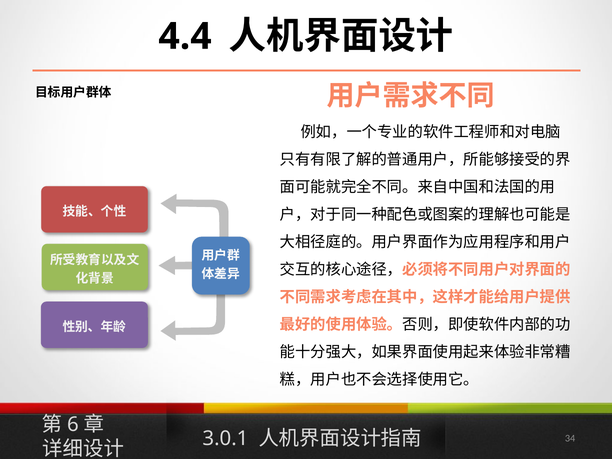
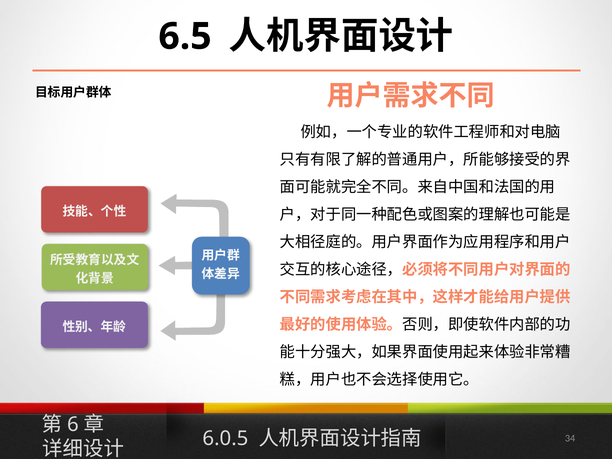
4.4: 4.4 -> 6.5
3.0.1: 3.0.1 -> 6.0.5
